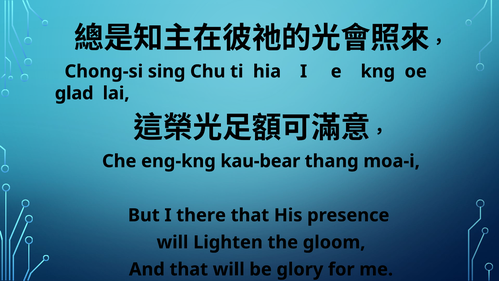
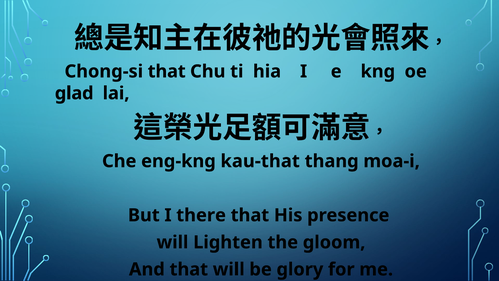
Chong-si sing: sing -> that
kau-bear: kau-bear -> kau-that
